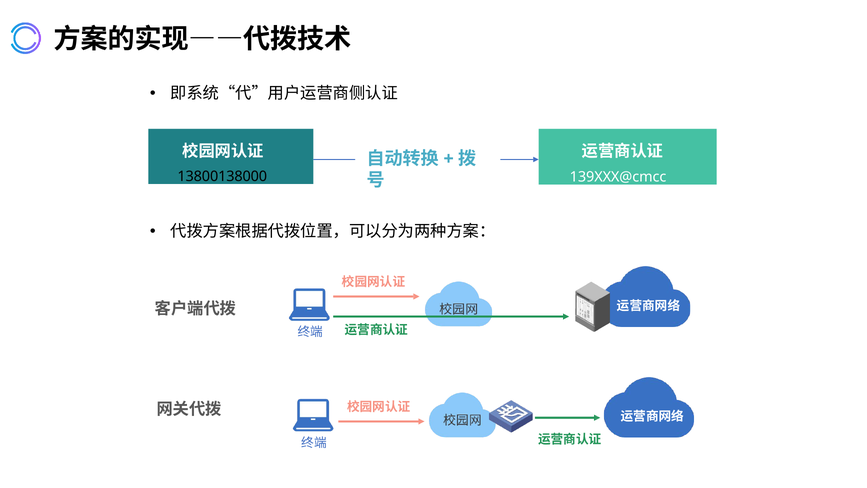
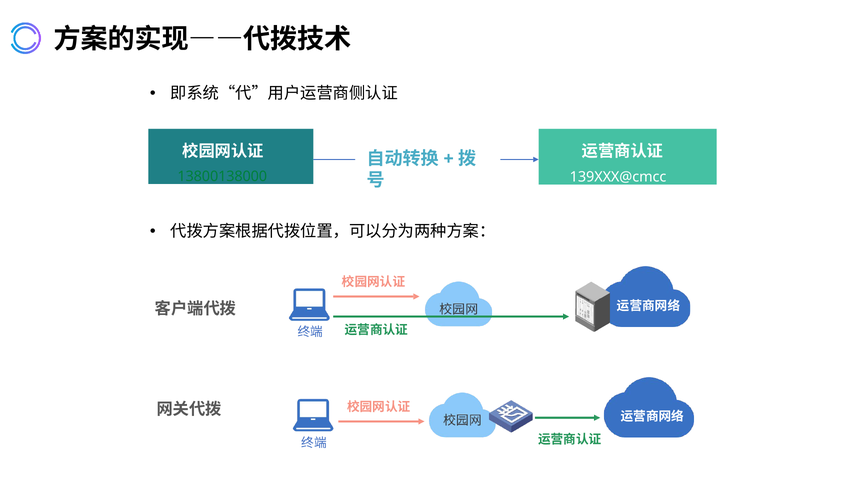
13800138000 colour: black -> green
